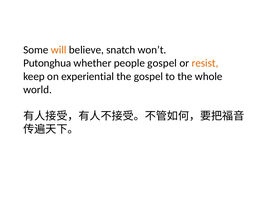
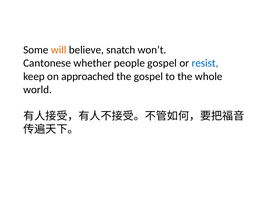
Putonghua: Putonghua -> Cantonese
resist colour: orange -> blue
experiential: experiential -> approached
